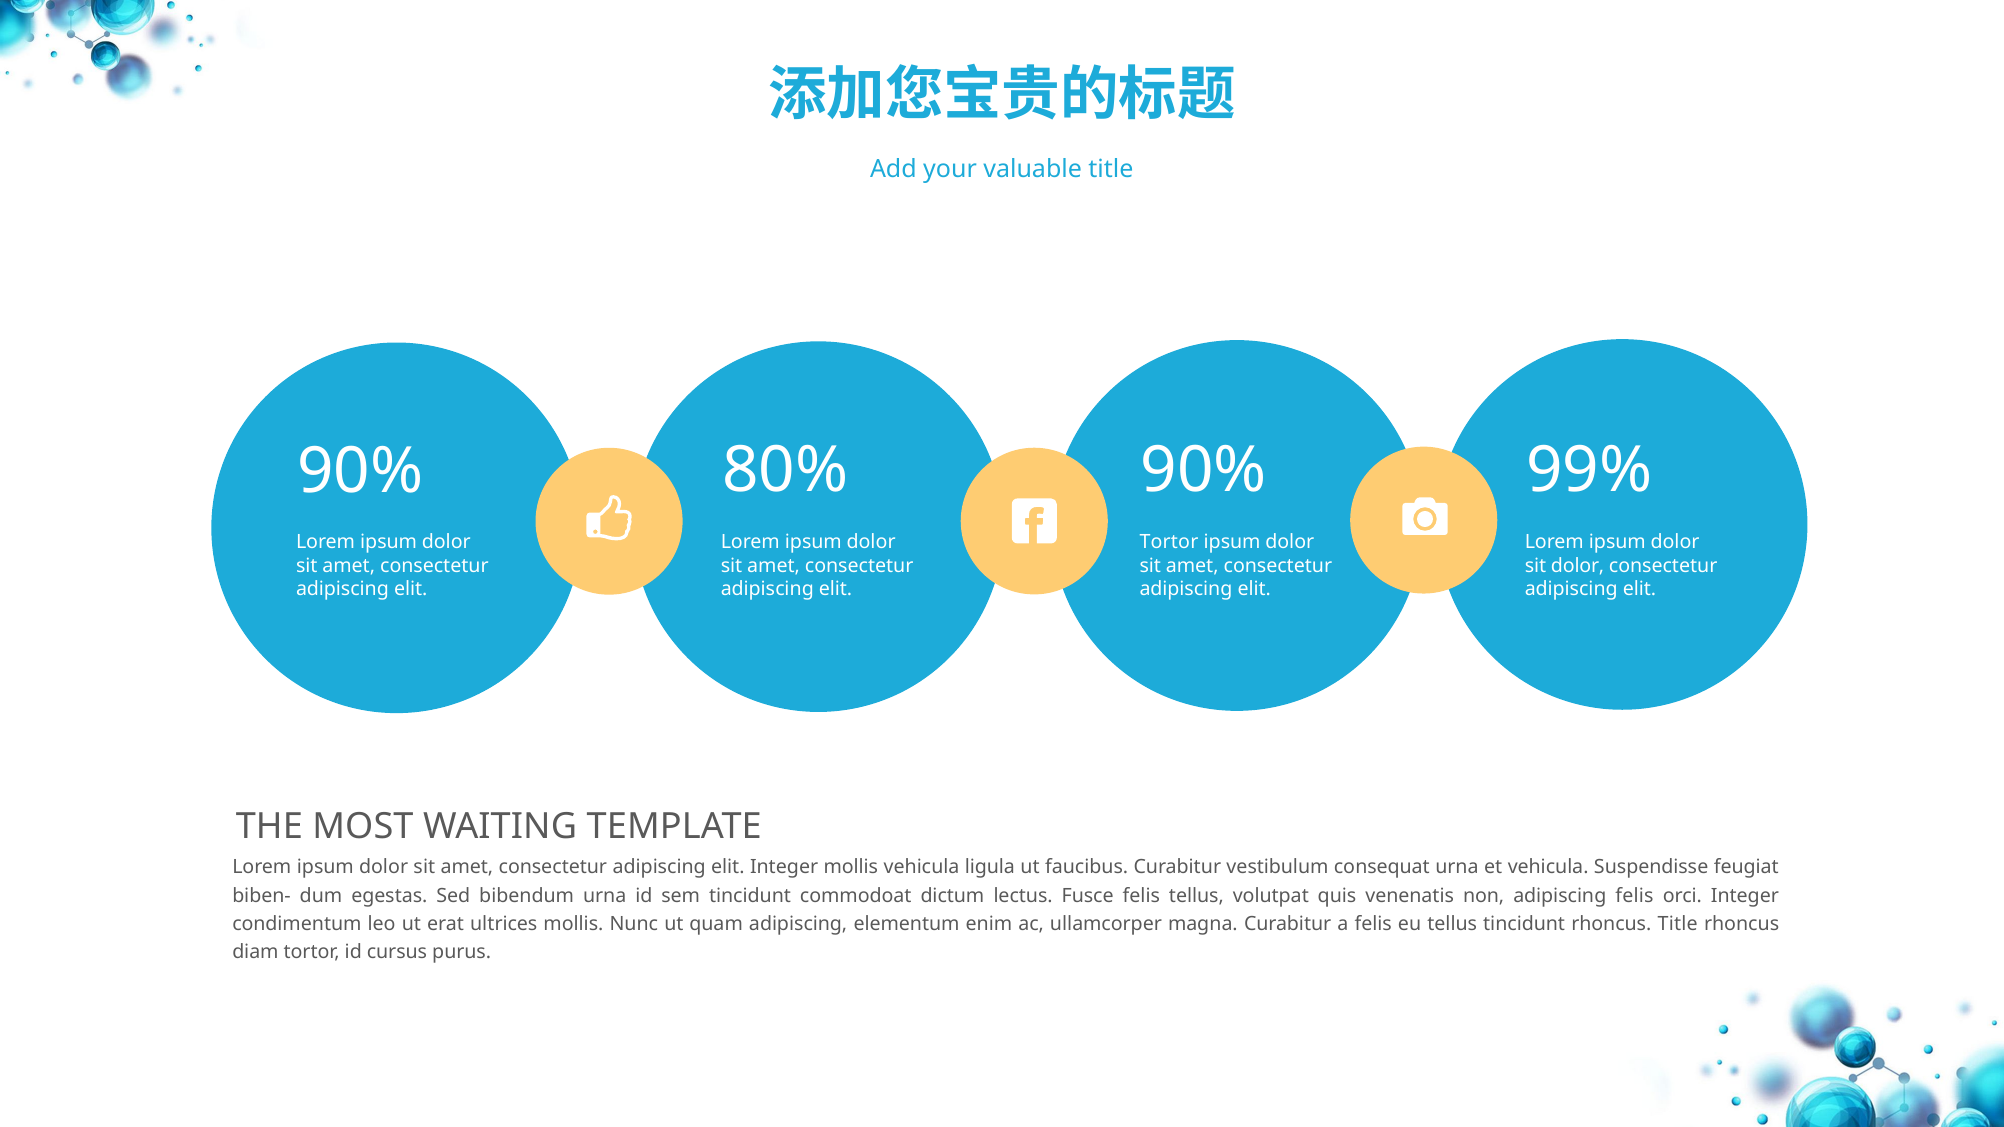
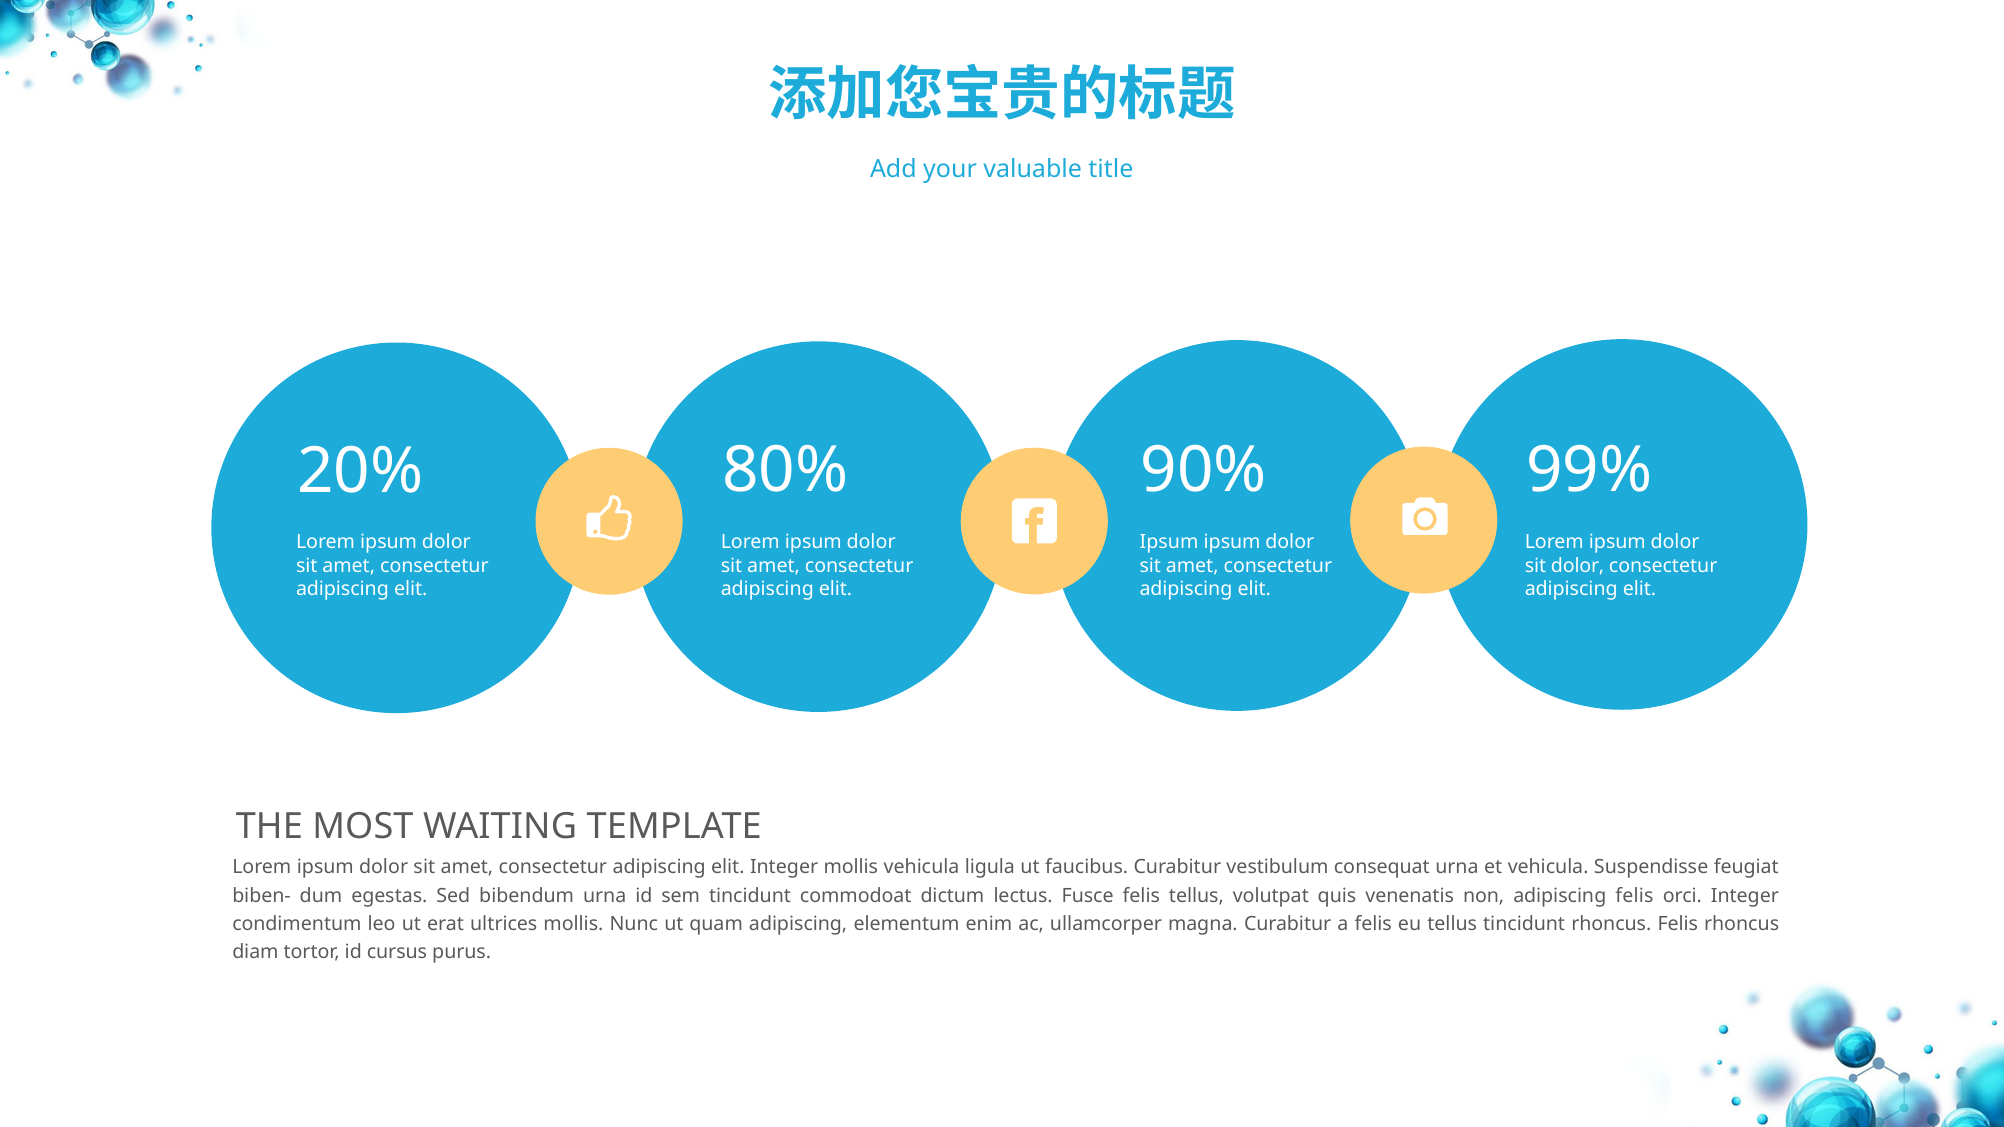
90% at (360, 471): 90% -> 20%
Tortor at (1169, 542): Tortor -> Ipsum
rhoncus Title: Title -> Felis
